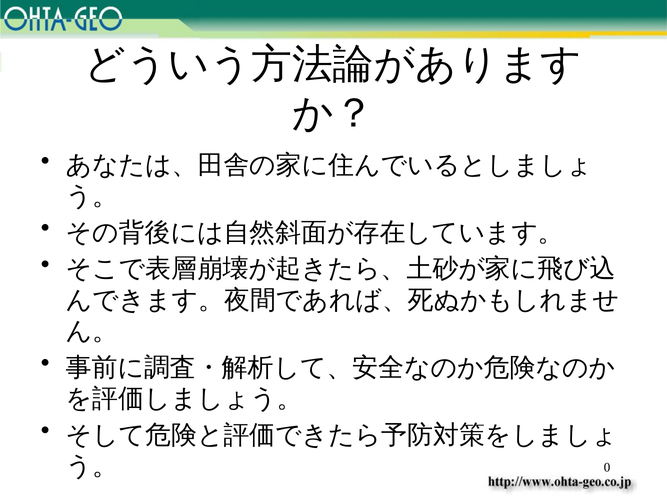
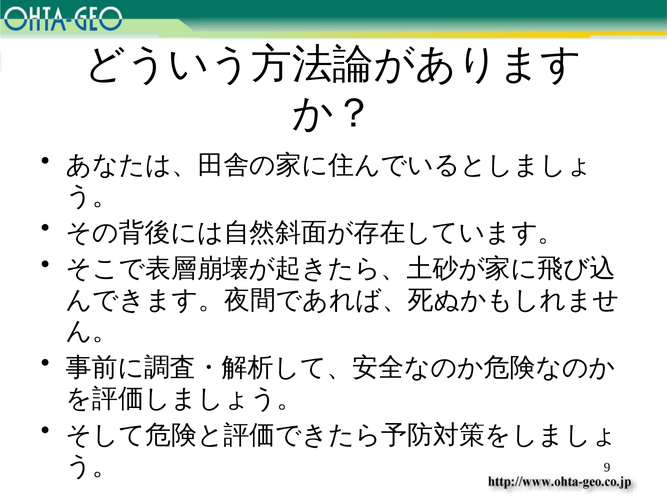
0: 0 -> 9
